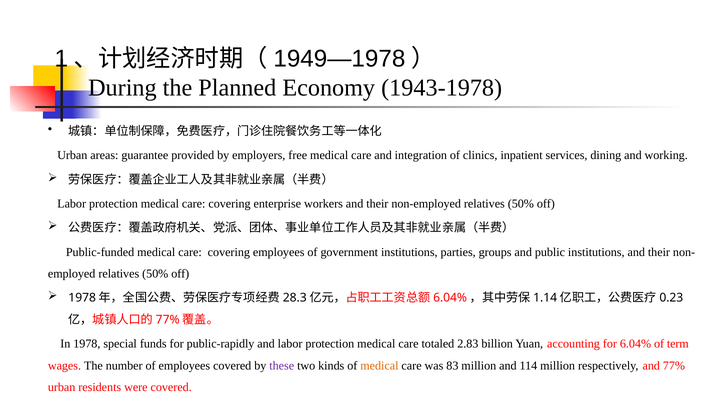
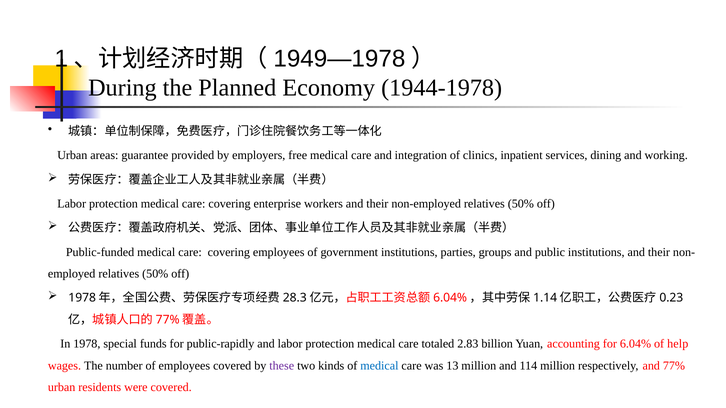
1943-1978: 1943-1978 -> 1944-1978
term: term -> help
medical at (379, 366) colour: orange -> blue
83: 83 -> 13
